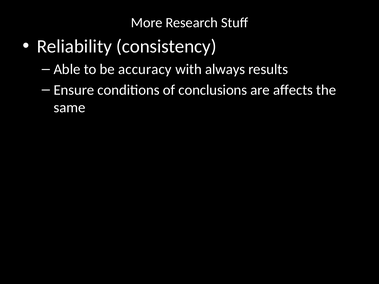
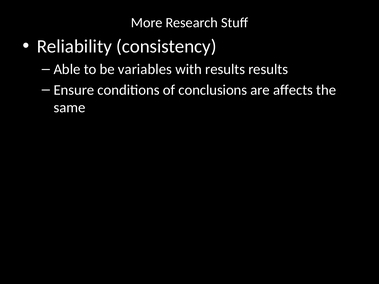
accuracy: accuracy -> variables
with always: always -> results
